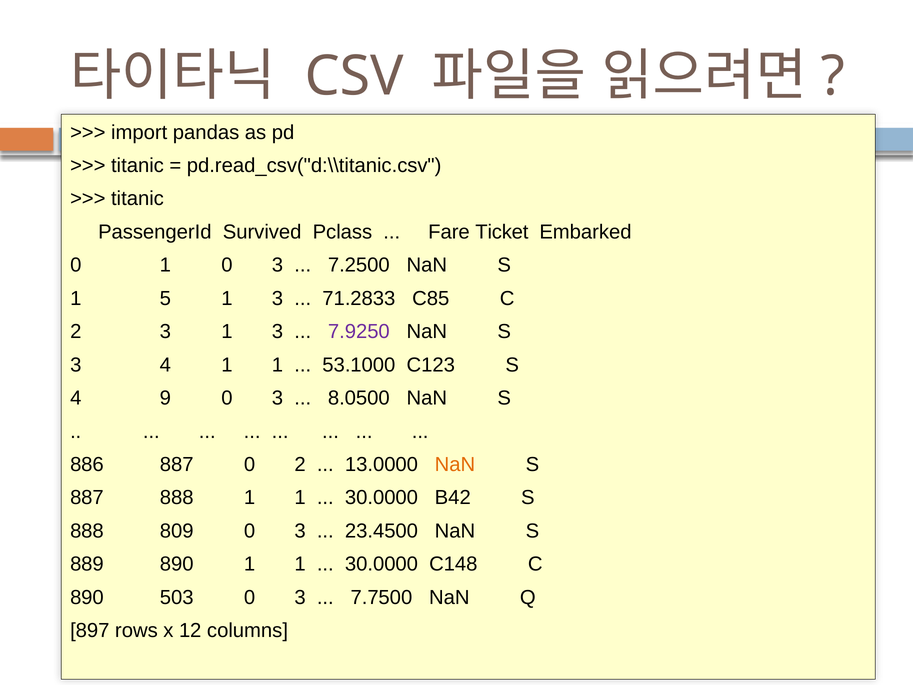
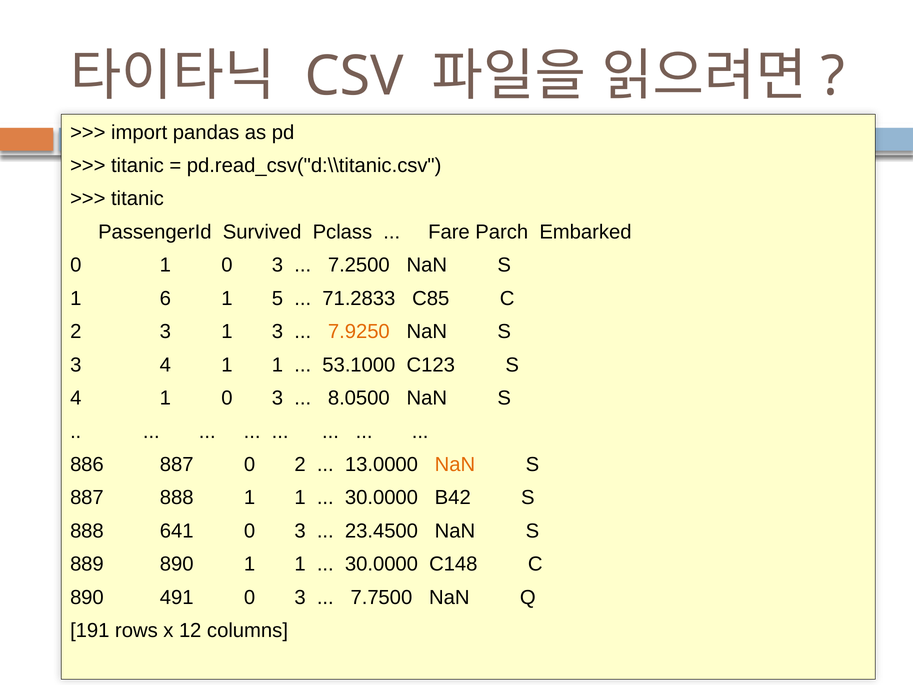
Ticket: Ticket -> Parch
5: 5 -> 6
3 at (277, 298): 3 -> 5
7.9250 colour: purple -> orange
9 at (165, 398): 9 -> 1
809: 809 -> 641
503: 503 -> 491
897: 897 -> 191
